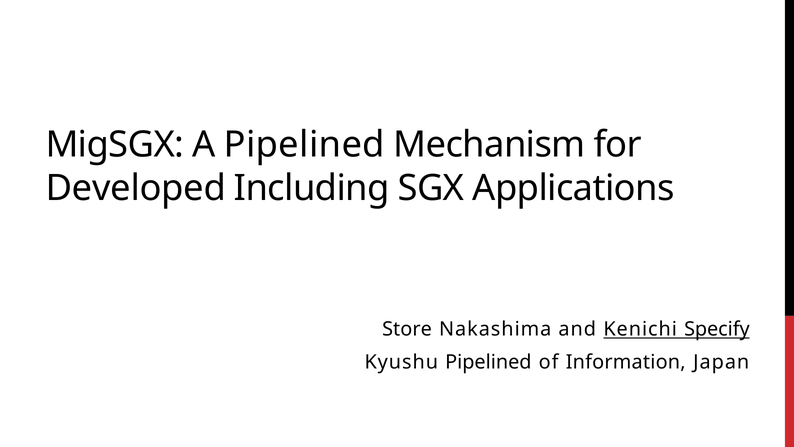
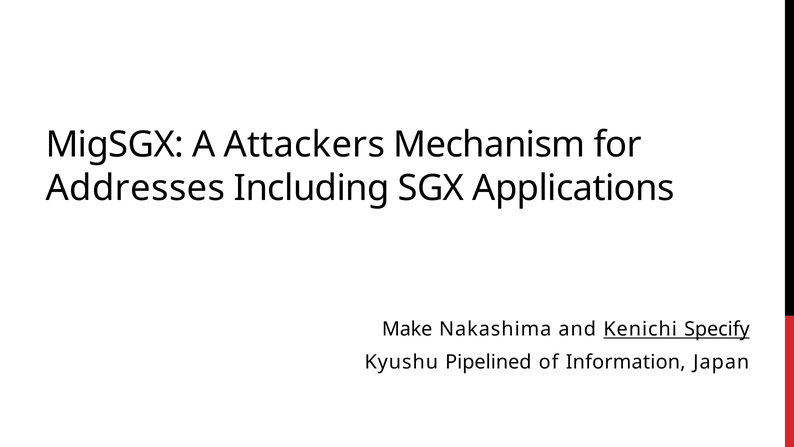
A Pipelined: Pipelined -> Attackers
Developed: Developed -> Addresses
Store: Store -> Make
